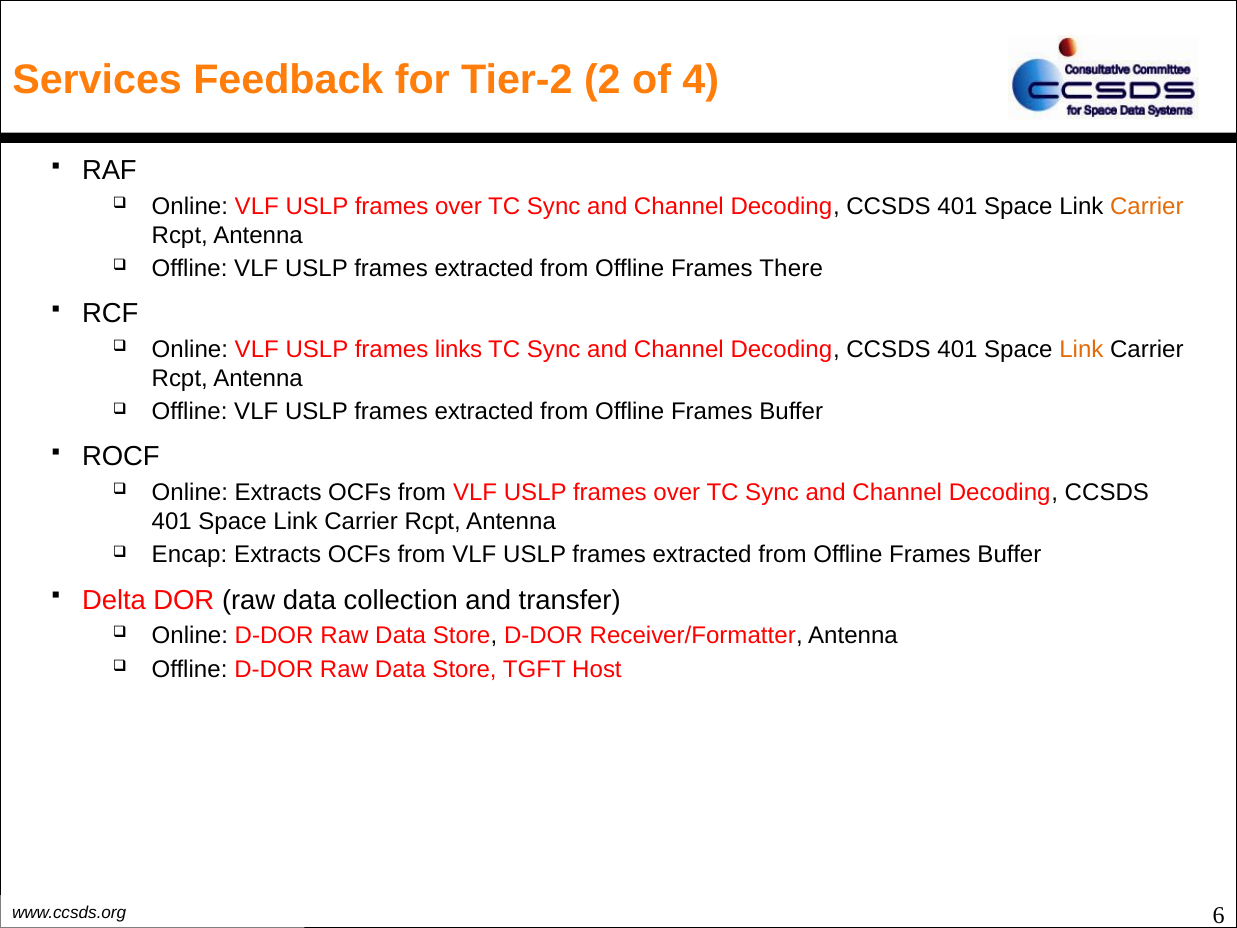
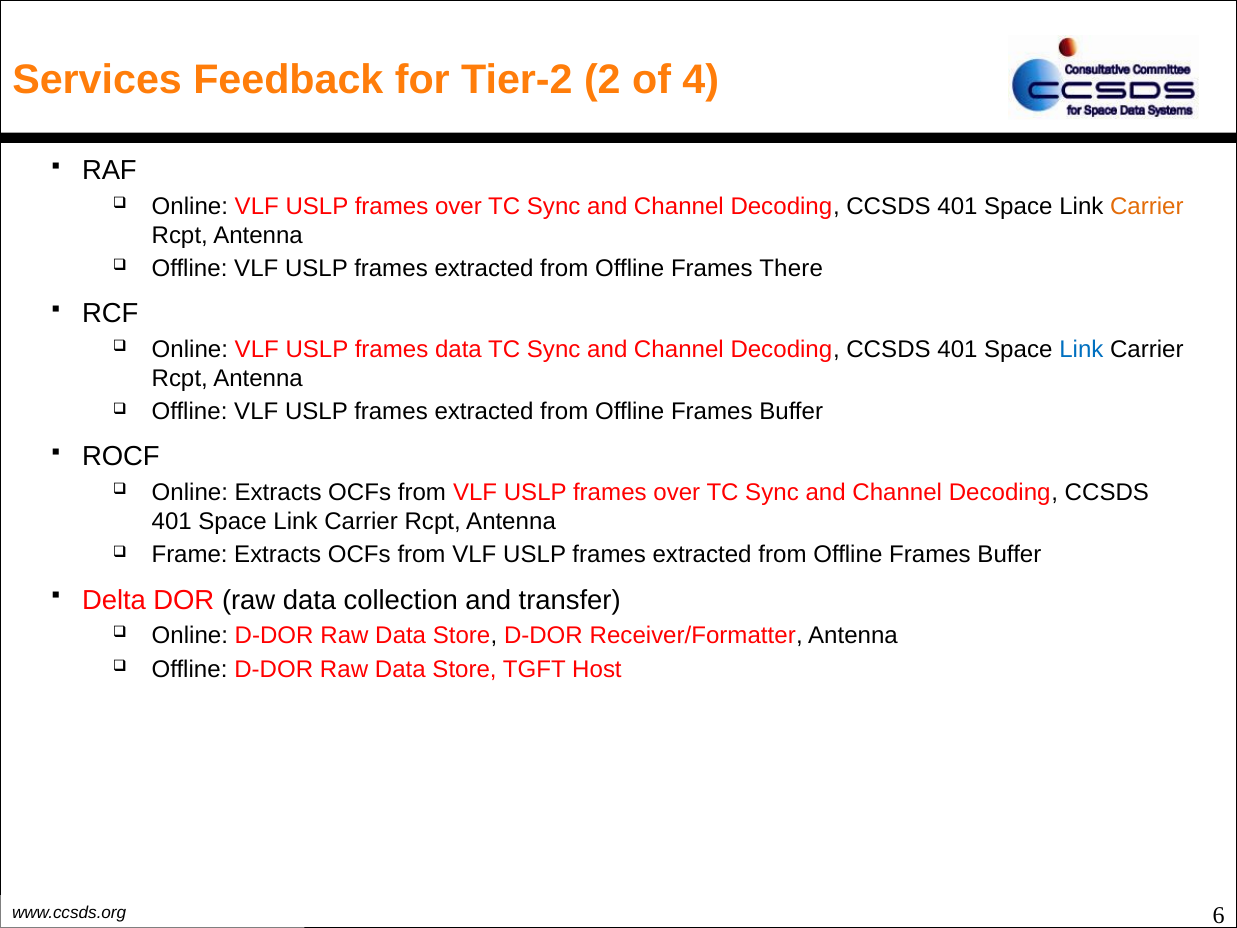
frames links: links -> data
Link at (1081, 349) colour: orange -> blue
Encap: Encap -> Frame
